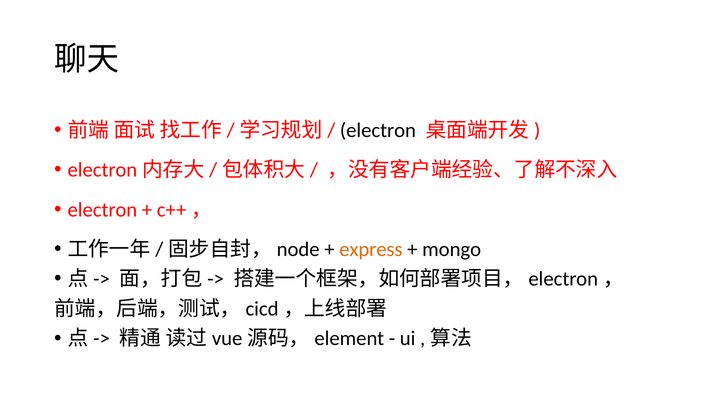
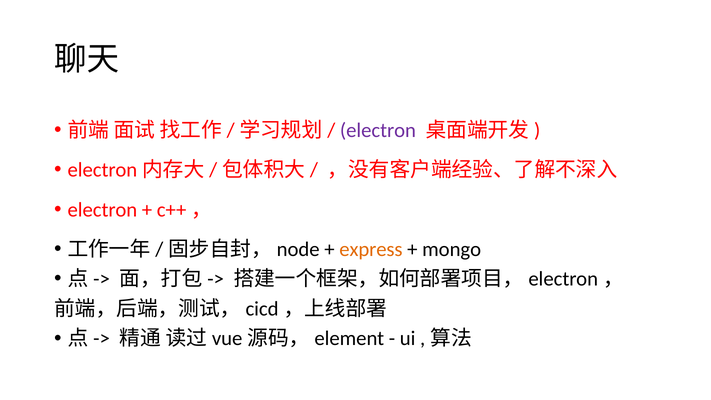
electron at (378, 130) colour: black -> purple
